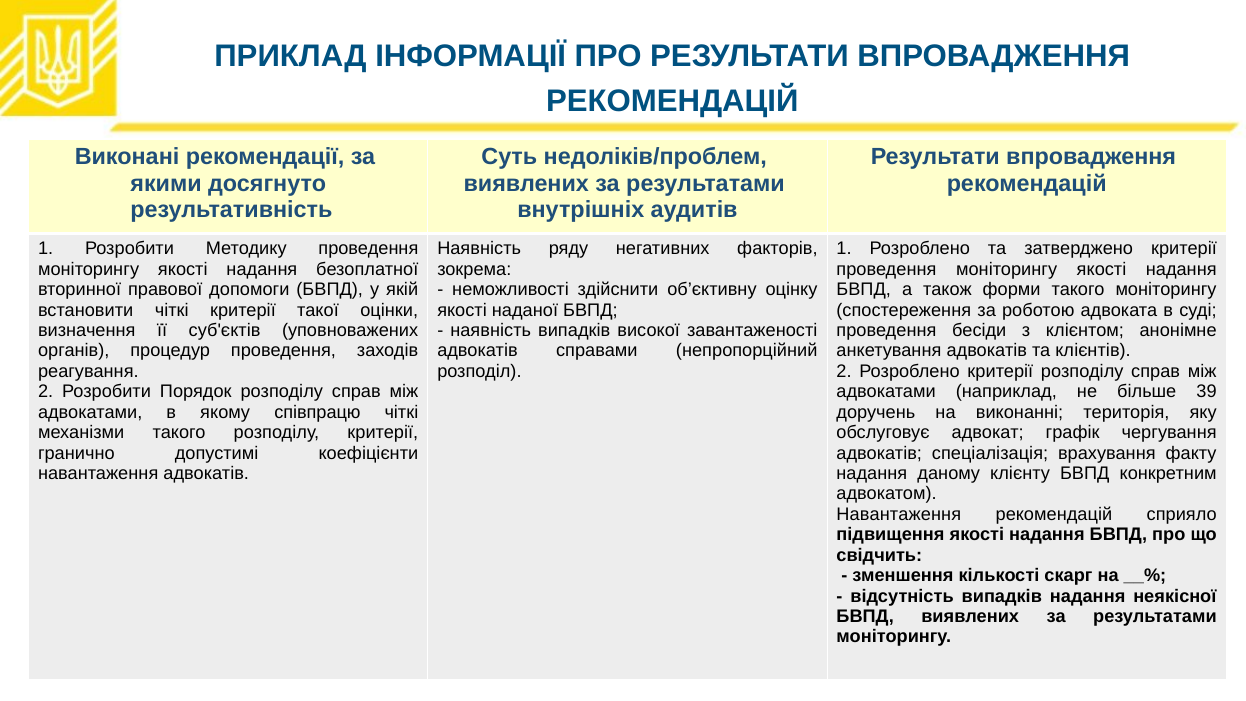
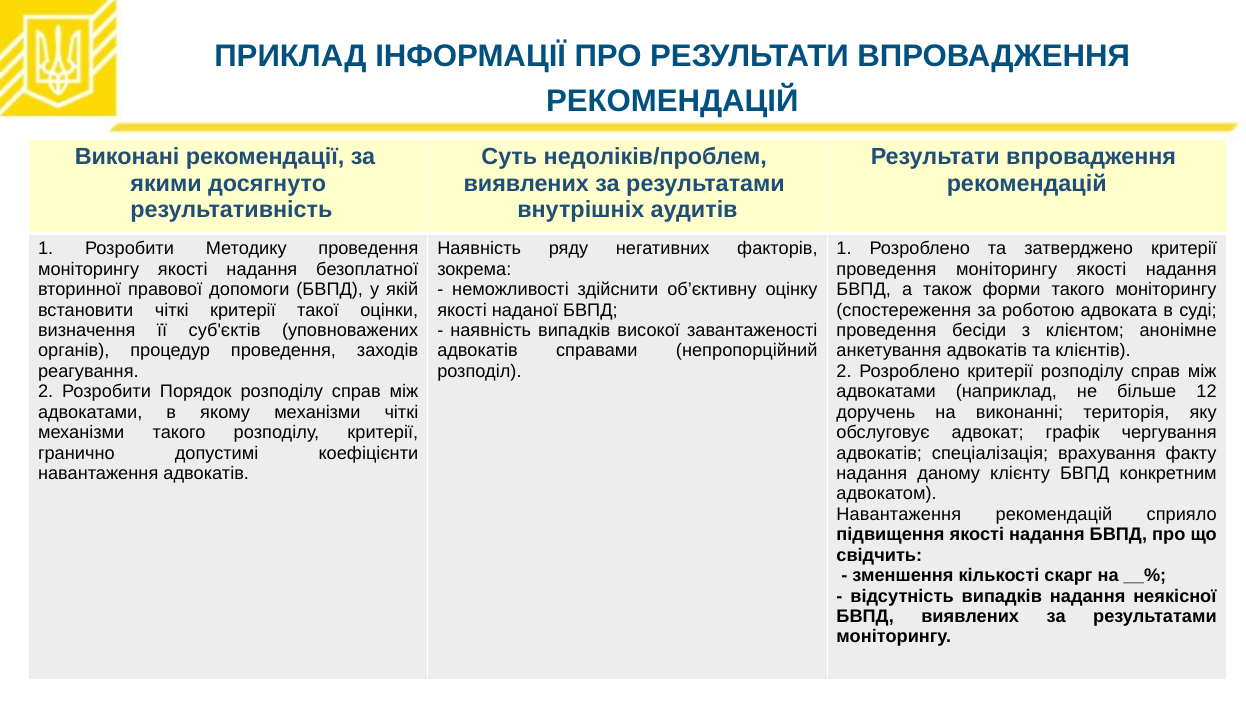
39: 39 -> 12
якому співпрацю: співпрацю -> механізми
